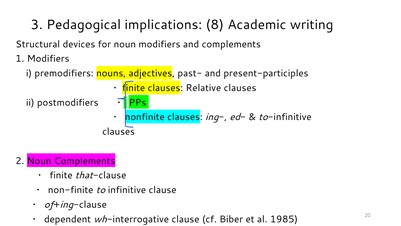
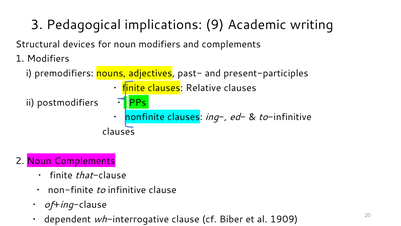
8: 8 -> 9
1985: 1985 -> 1909
